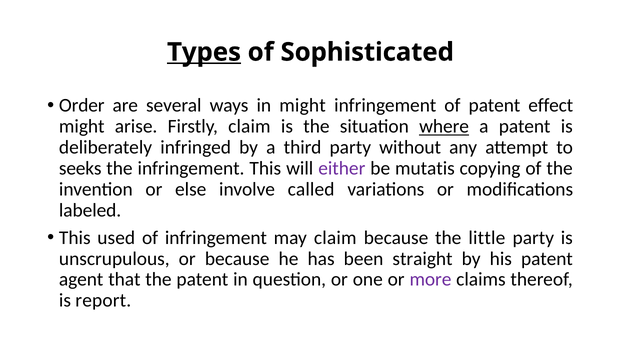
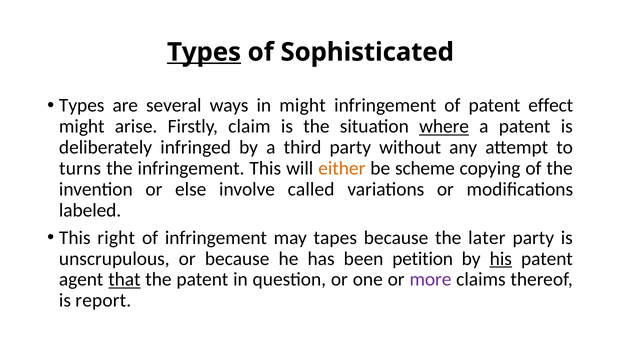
Order at (82, 106): Order -> Types
seeks: seeks -> turns
either colour: purple -> orange
mutatis: mutatis -> scheme
used: used -> right
may claim: claim -> tapes
little: little -> later
straight: straight -> petition
his underline: none -> present
that underline: none -> present
